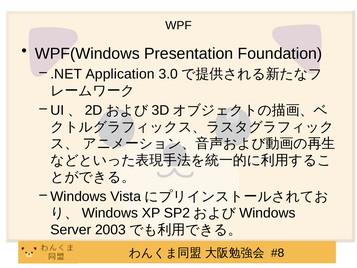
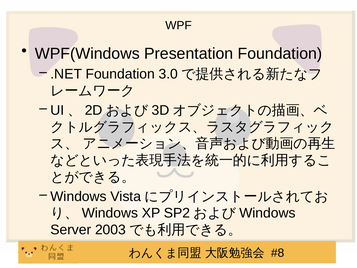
Application at (120, 74): Application -> Foundation
